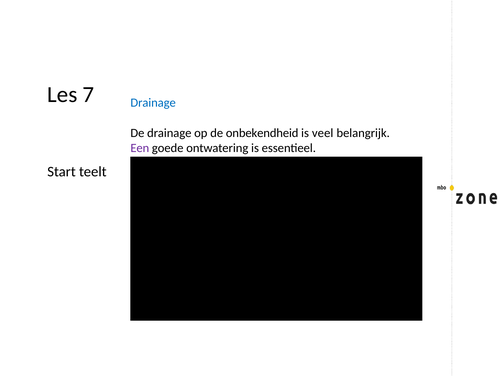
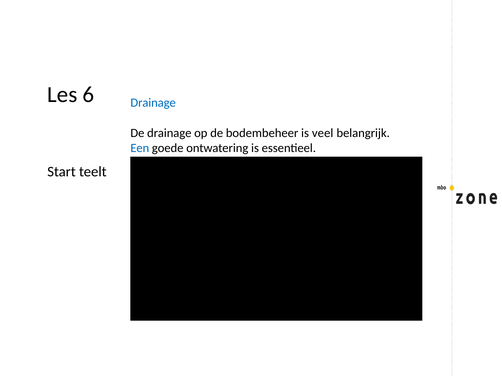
7: 7 -> 6
onbekendheid: onbekendheid -> bodembeheer
Een colour: purple -> blue
